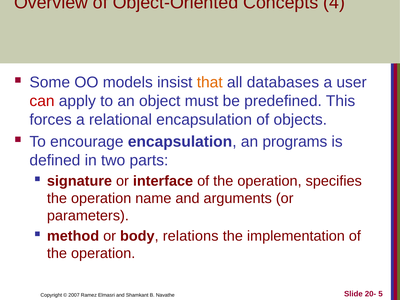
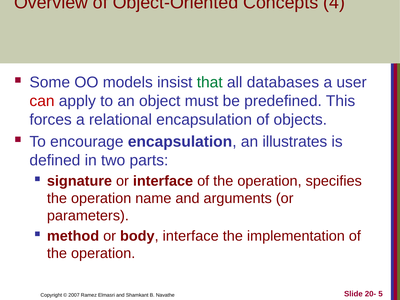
that colour: orange -> green
programs: programs -> illustrates
body relations: relations -> interface
